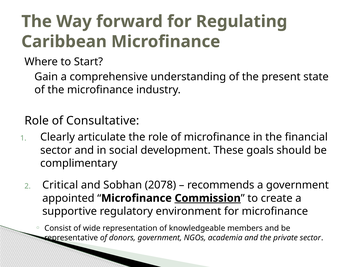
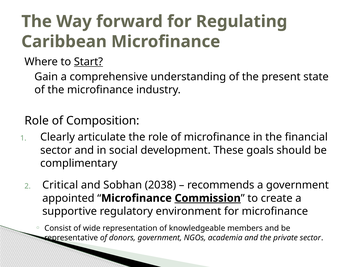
Start underline: none -> present
Consultative: Consultative -> Composition
2078: 2078 -> 2038
